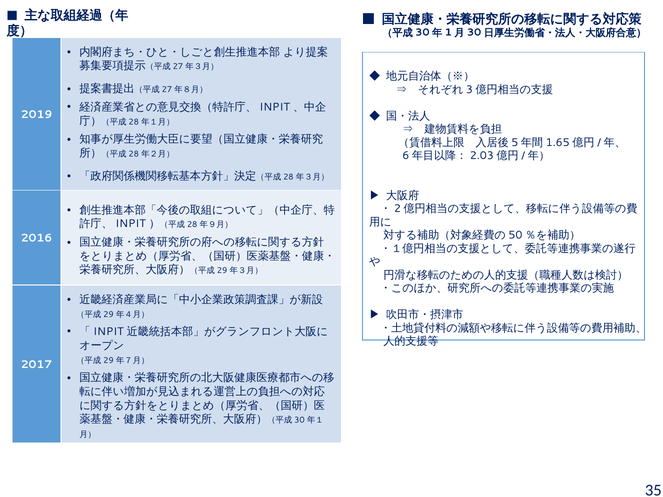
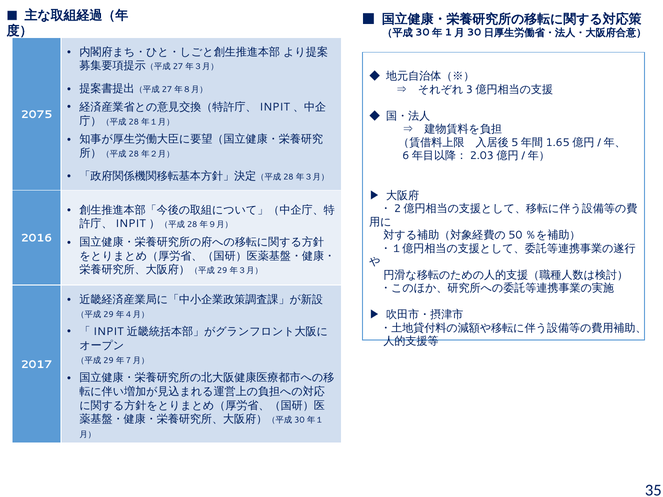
2019: 2019 -> 2075
